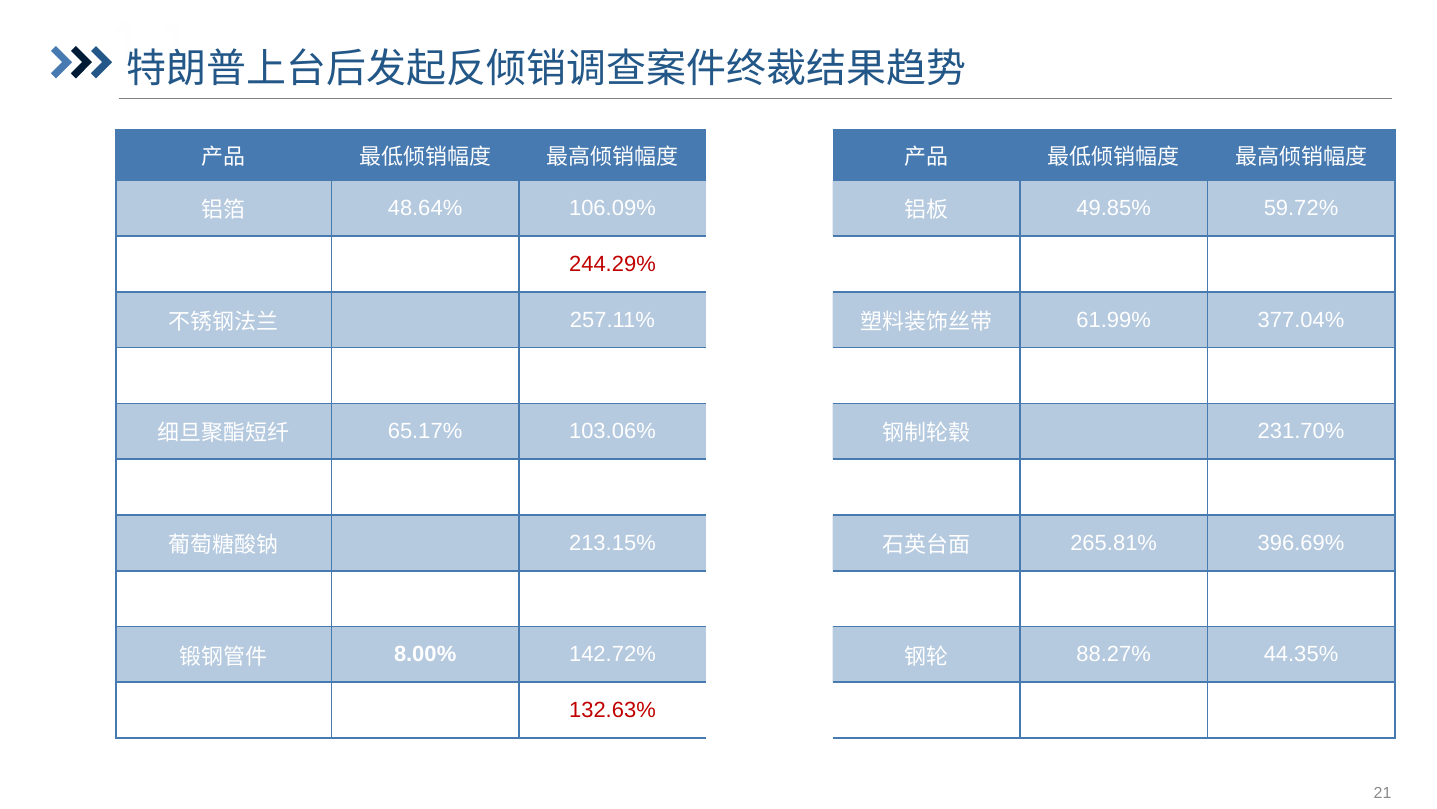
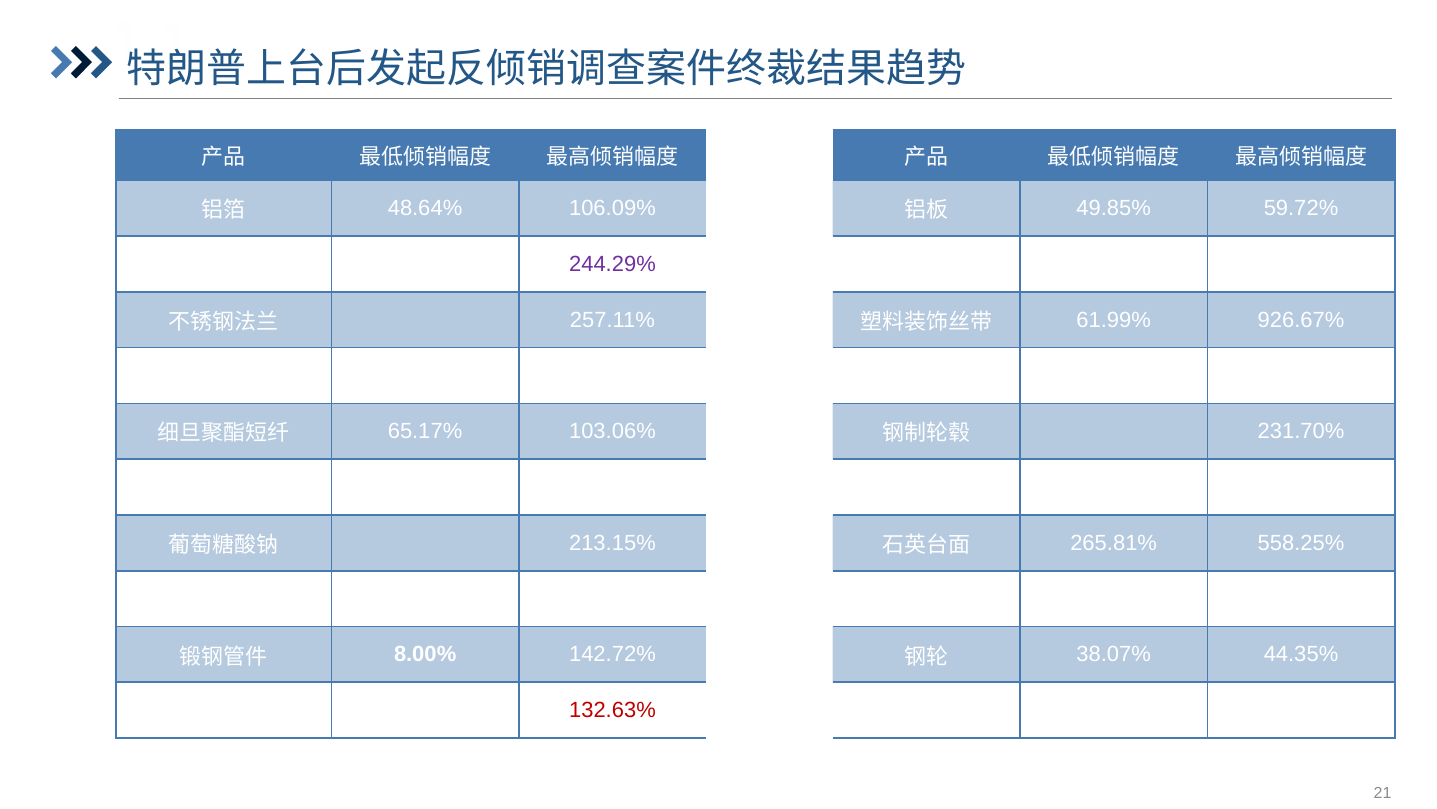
244.29% colour: red -> purple
377.04%: 377.04% -> 926.67%
396.69%: 396.69% -> 558.25%
88.27%: 88.27% -> 38.07%
